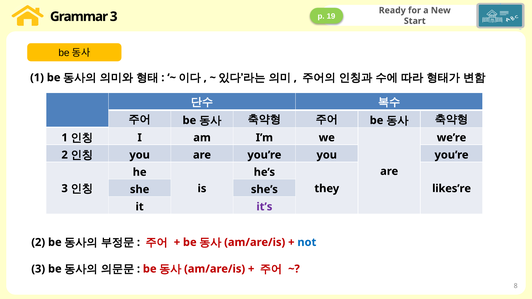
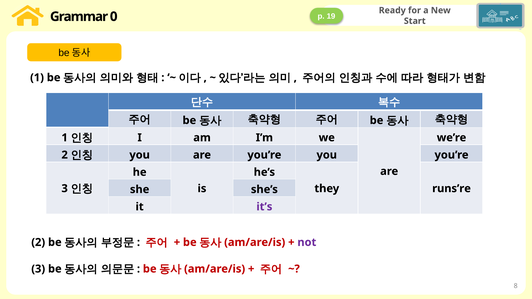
Grammar 3: 3 -> 0
likes’re: likes’re -> runs’re
not colour: blue -> purple
